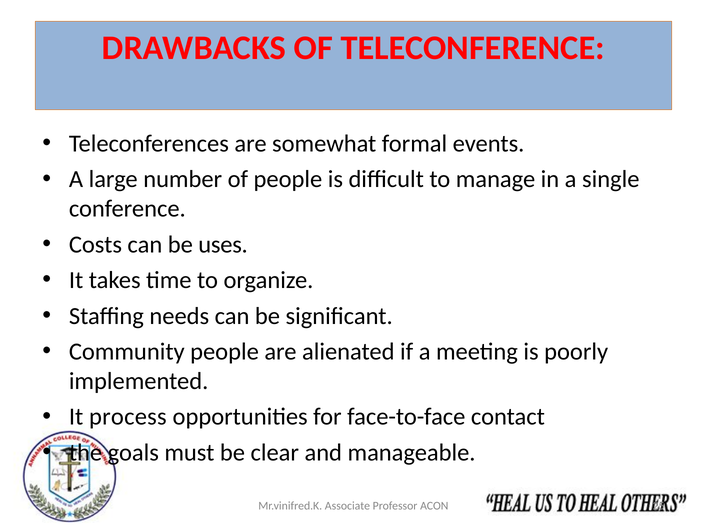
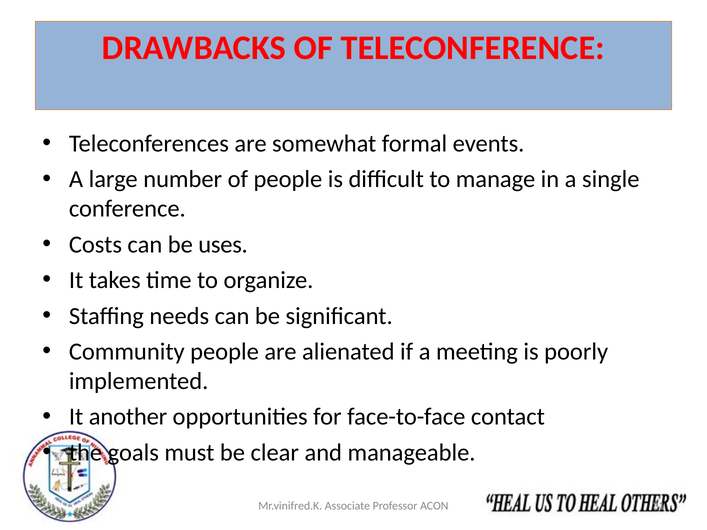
process: process -> another
25: 25 -> 31
